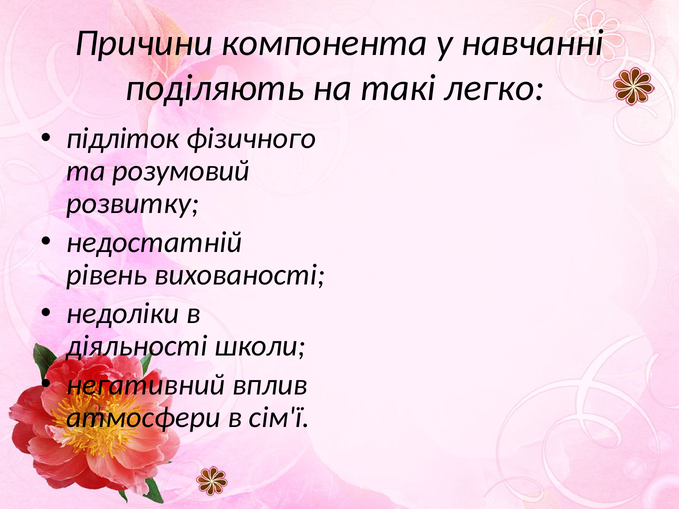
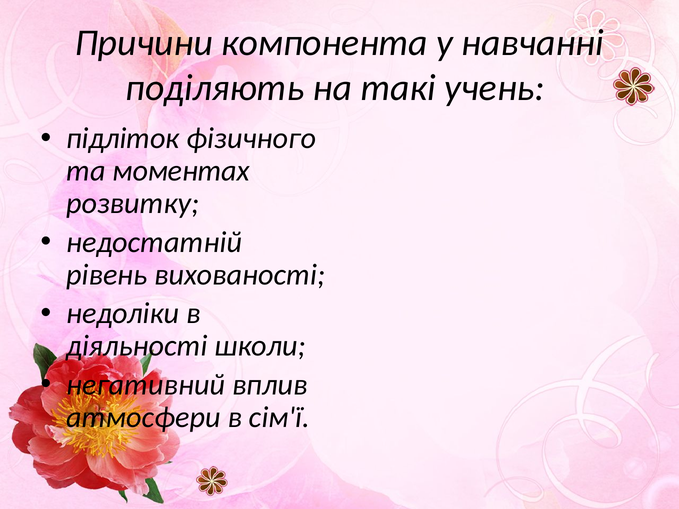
легко: легко -> учень
розумовий: розумовий -> моментах
